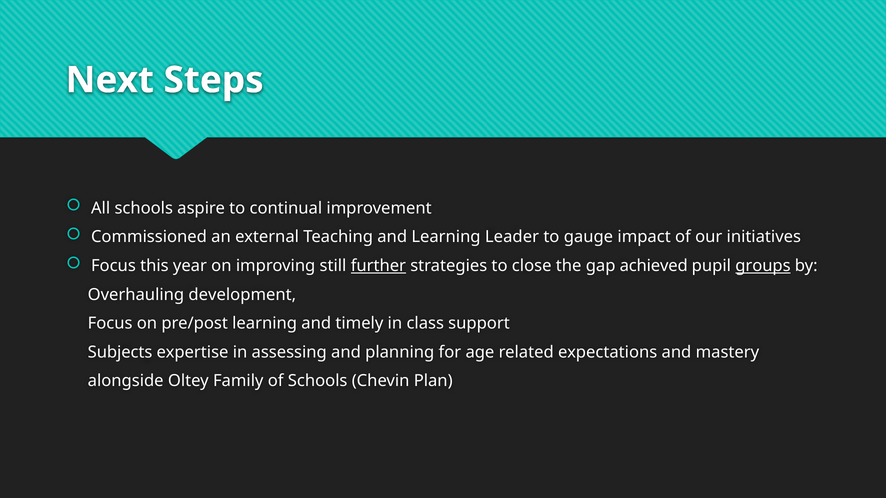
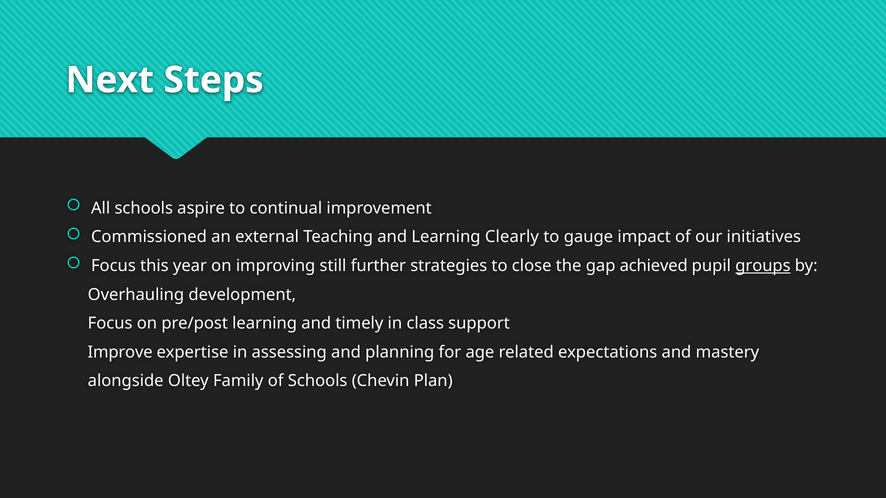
Leader: Leader -> Clearly
further underline: present -> none
Subjects: Subjects -> Improve
